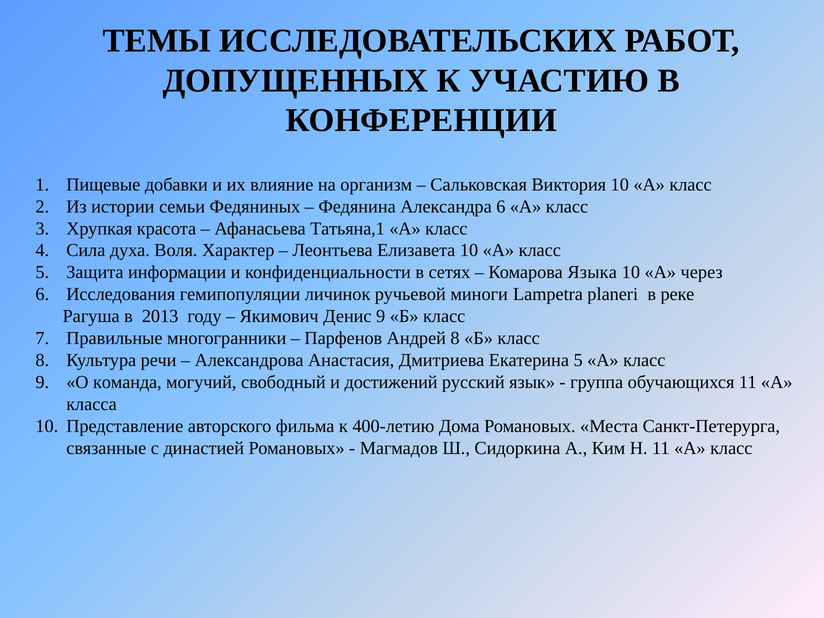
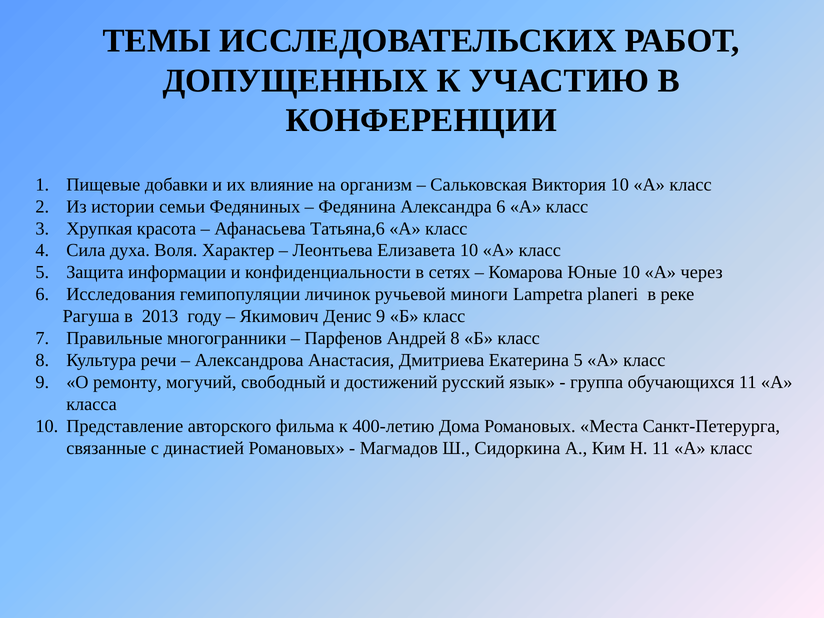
Татьяна,1: Татьяна,1 -> Татьяна,6
Языка: Языка -> Юные
команда: команда -> ремонту
